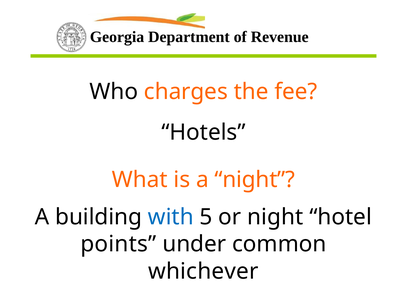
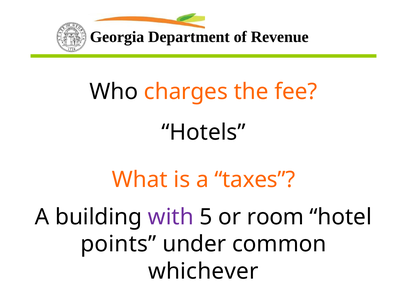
a night: night -> taxes
with colour: blue -> purple
or night: night -> room
